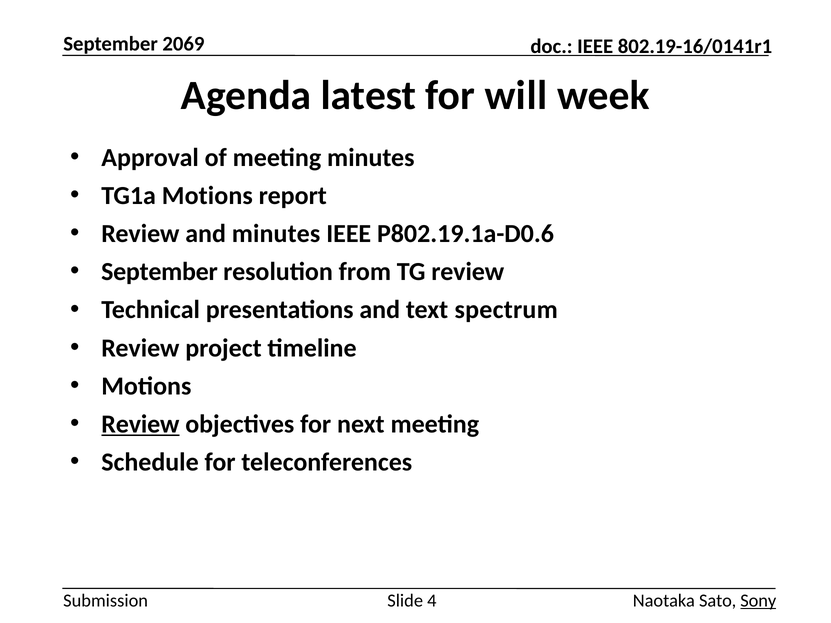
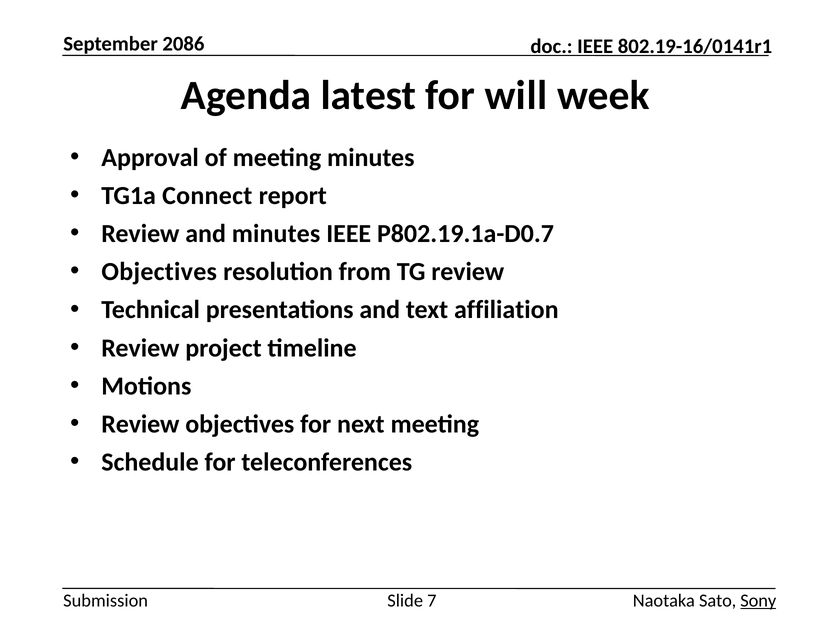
2069: 2069 -> 2086
TG1a Motions: Motions -> Connect
P802.19.1a-D0.6: P802.19.1a-D0.6 -> P802.19.1a-D0.7
September at (159, 272): September -> Objectives
spectrum: spectrum -> affiliation
Review at (140, 424) underline: present -> none
4: 4 -> 7
